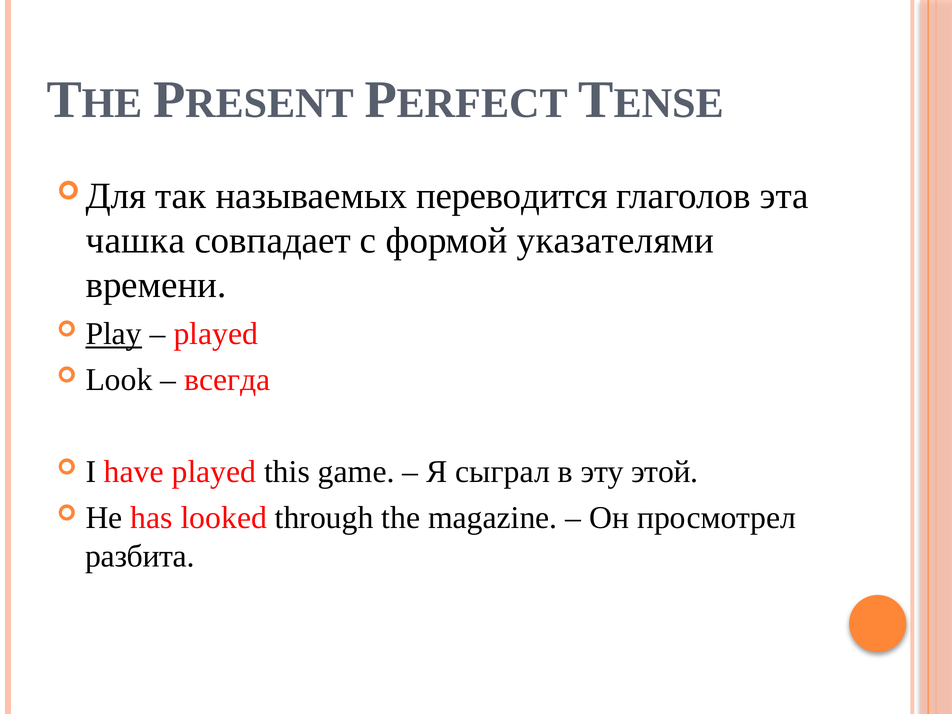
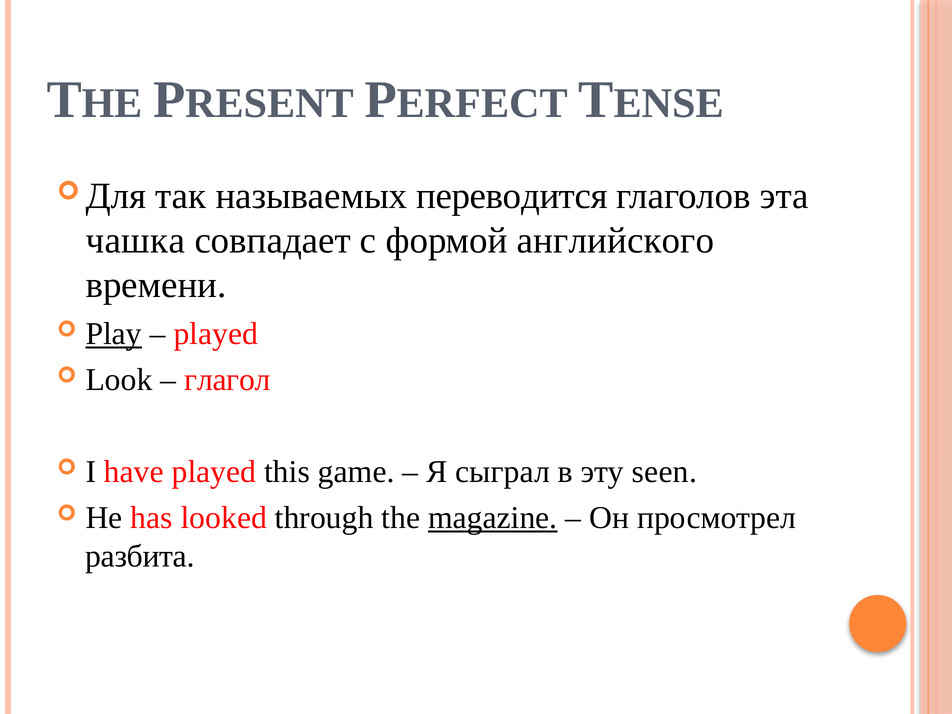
указателями: указателями -> английского
всегда: всегда -> глагол
этой: этой -> seen
magazine underline: none -> present
